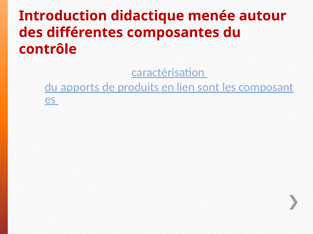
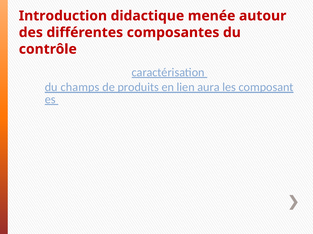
apports: apports -> champs
sont: sont -> aura
